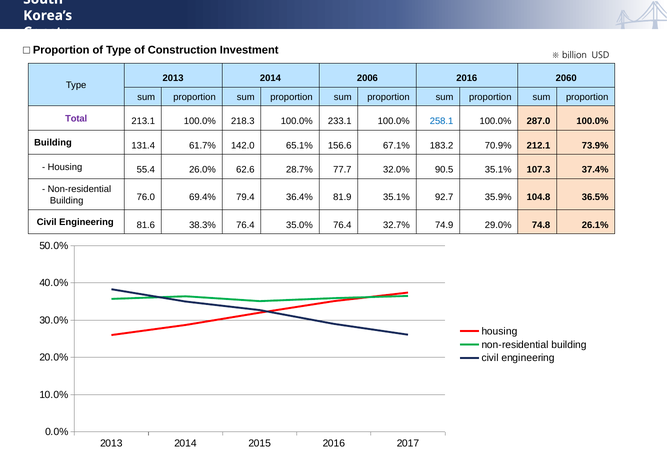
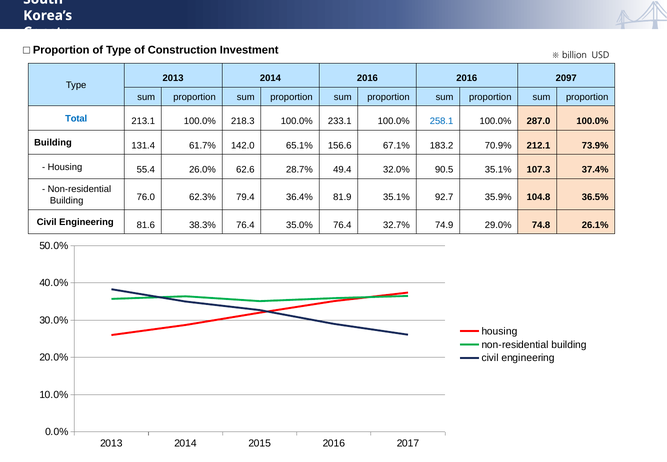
2014 2006: 2006 -> 2016
2060: 2060 -> 2097
Total colour: purple -> blue
77.7: 77.7 -> 49.4
69.4%: 69.4% -> 62.3%
